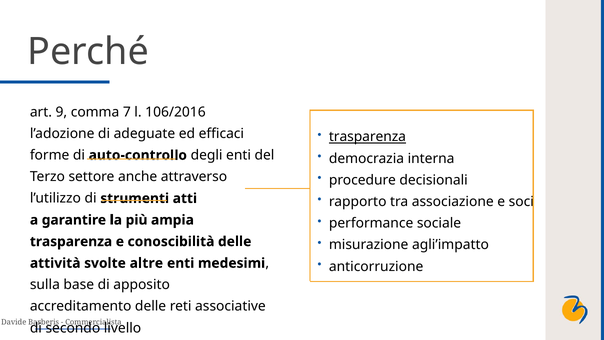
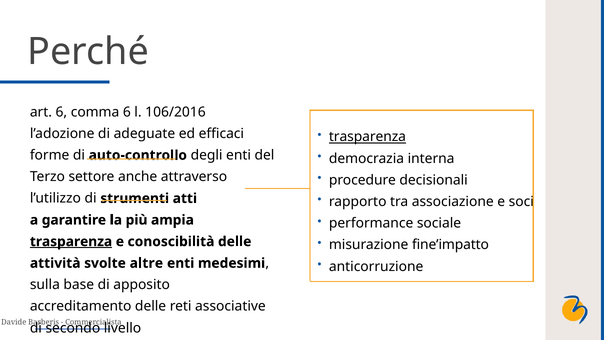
art 9: 9 -> 6
comma 7: 7 -> 6
agli’impatto: agli’impatto -> fine’impatto
trasparenza at (71, 241) underline: none -> present
